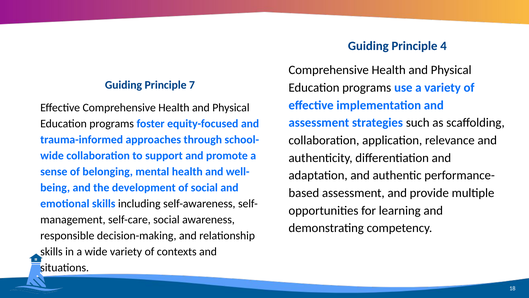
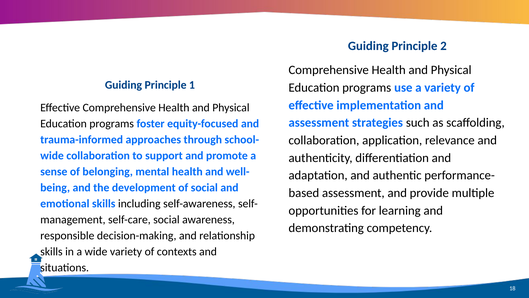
4: 4 -> 2
7: 7 -> 1
